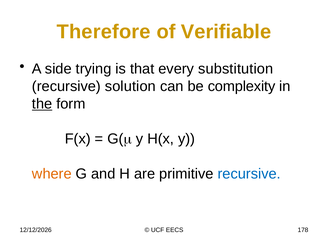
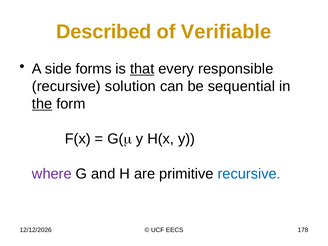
Therefore: Therefore -> Described
trying: trying -> forms
that underline: none -> present
substitution: substitution -> responsible
complexity: complexity -> sequential
where colour: orange -> purple
